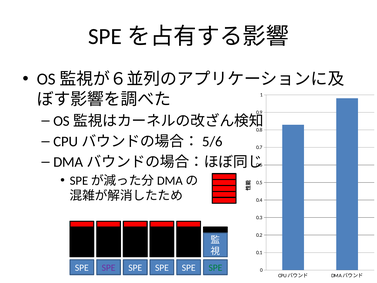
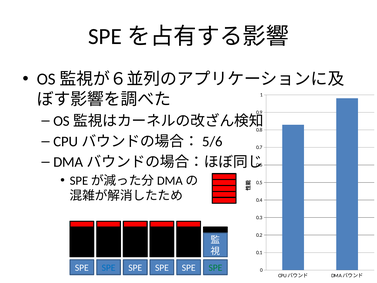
SPE at (109, 268) colour: purple -> blue
